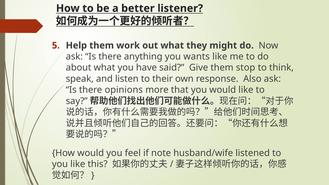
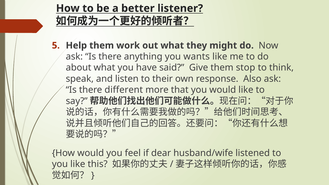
opinions: opinions -> different
note: note -> dear
